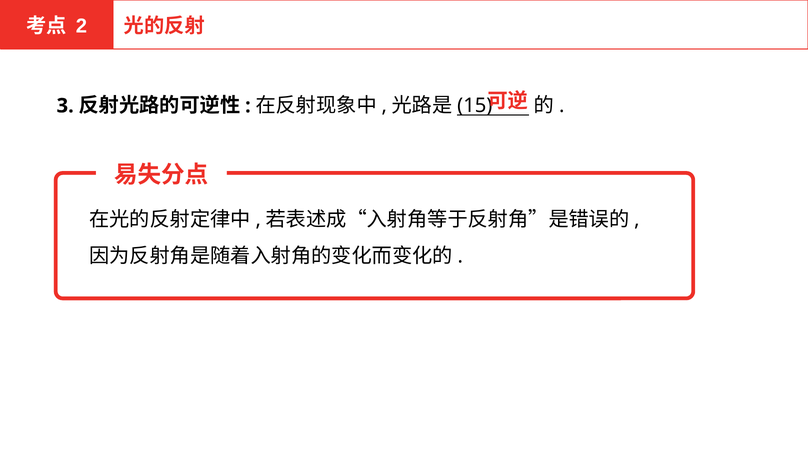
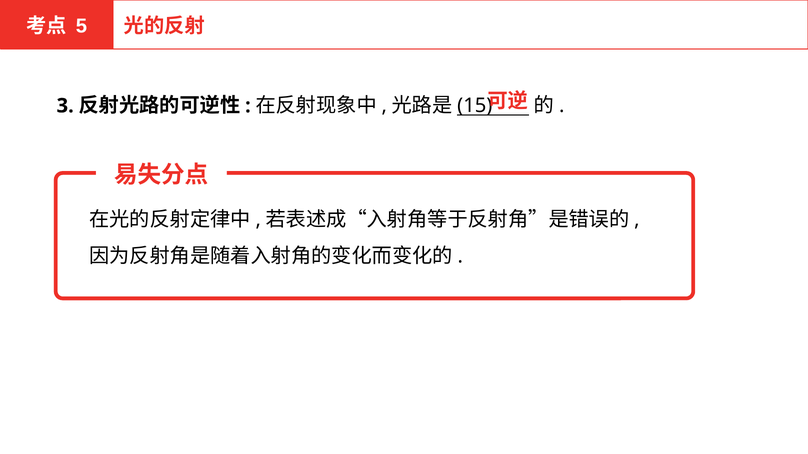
2: 2 -> 5
